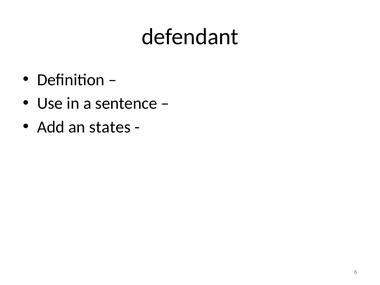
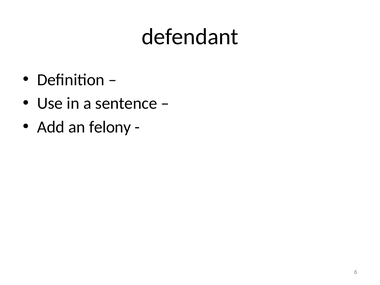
states: states -> felony
